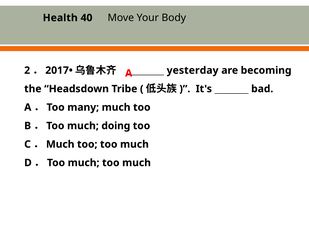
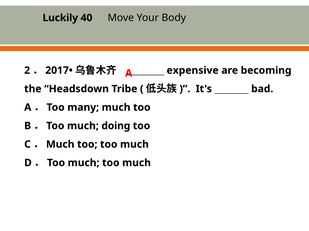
Health: Health -> Luckily
yesterday: yesterday -> expensive
